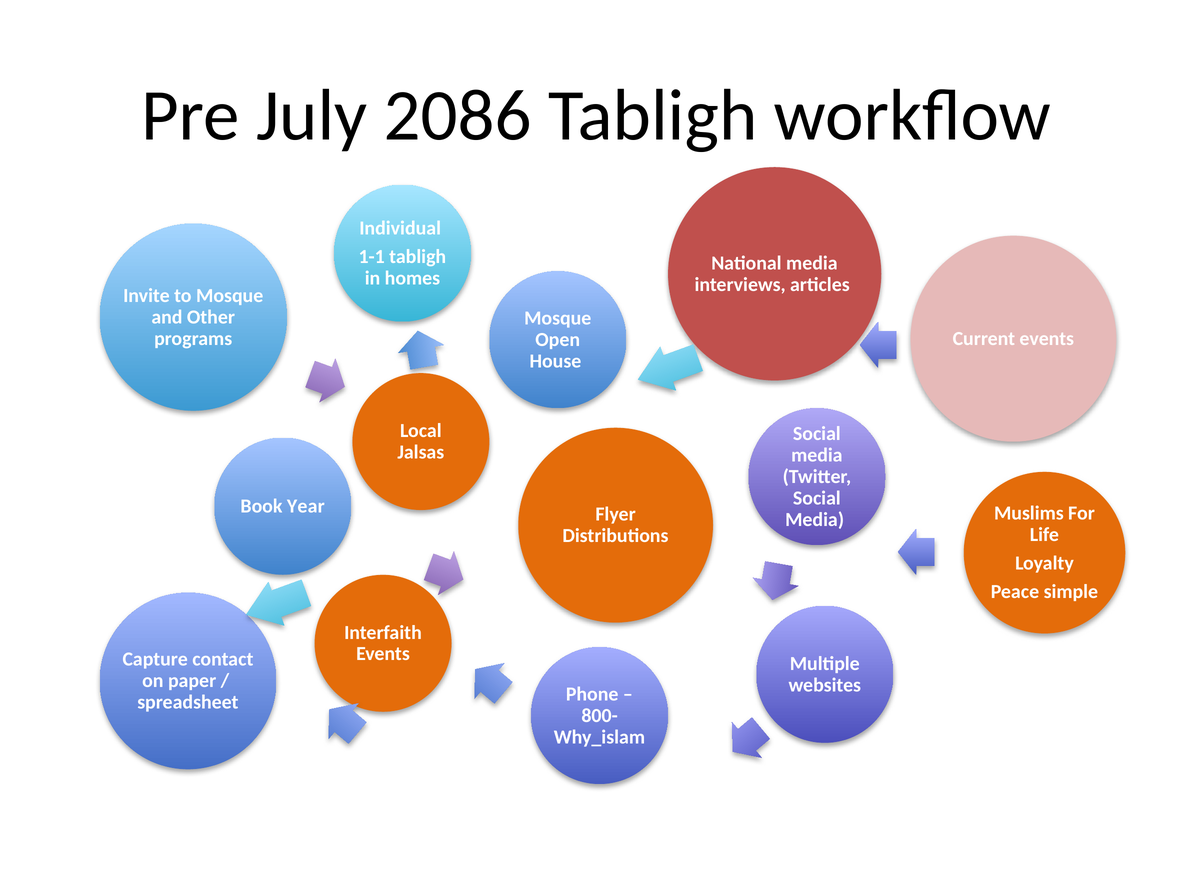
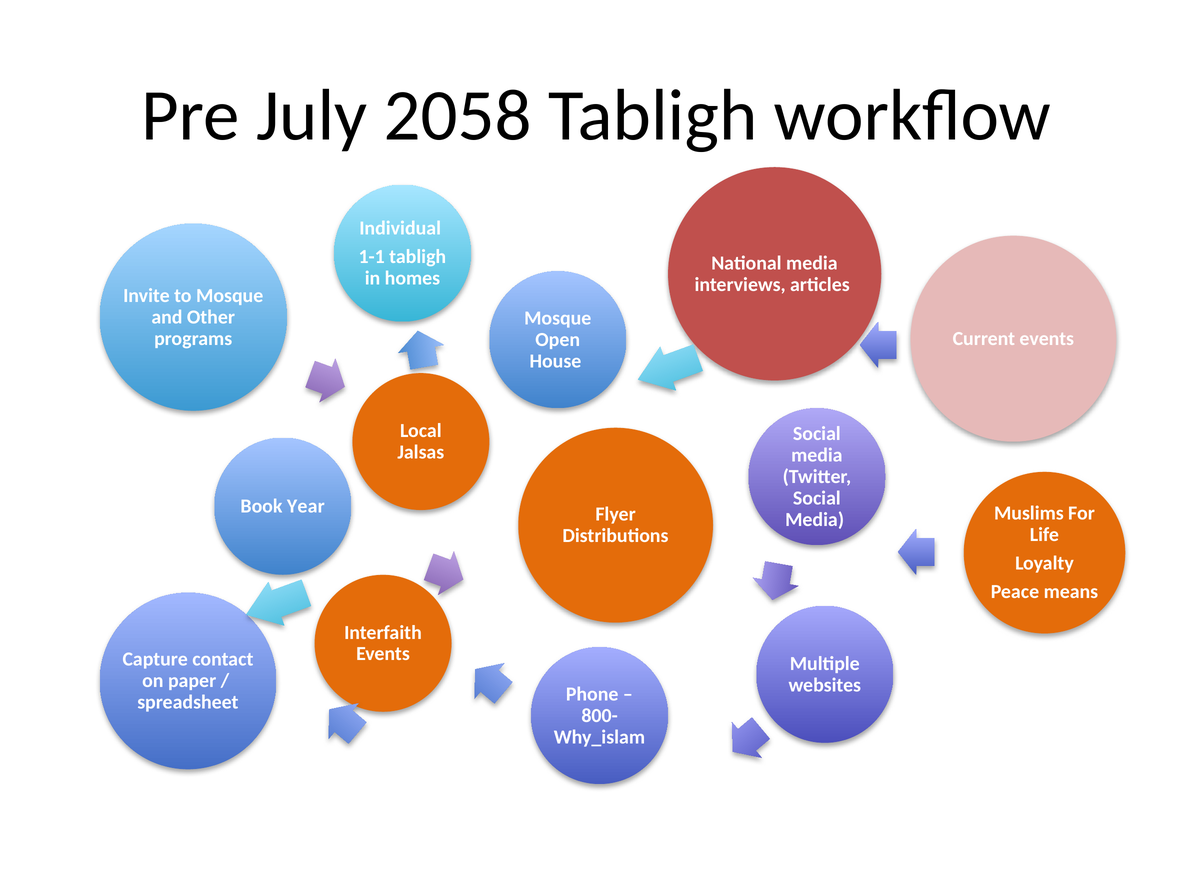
2086: 2086 -> 2058
simple: simple -> means
